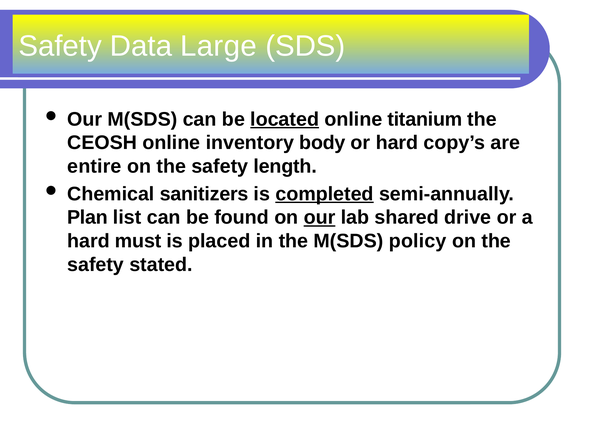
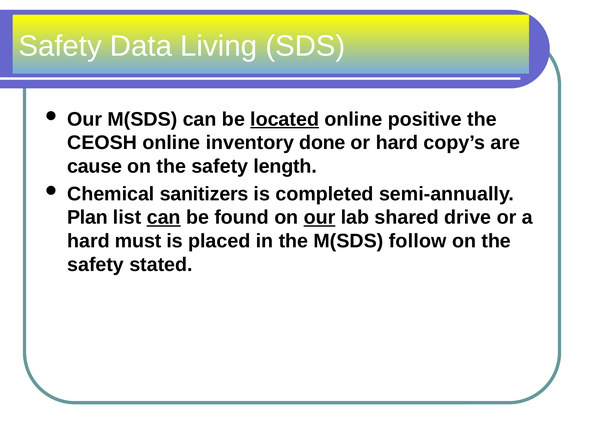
Large: Large -> Living
titanium: titanium -> positive
body: body -> done
entire: entire -> cause
completed underline: present -> none
can at (164, 217) underline: none -> present
policy: policy -> follow
